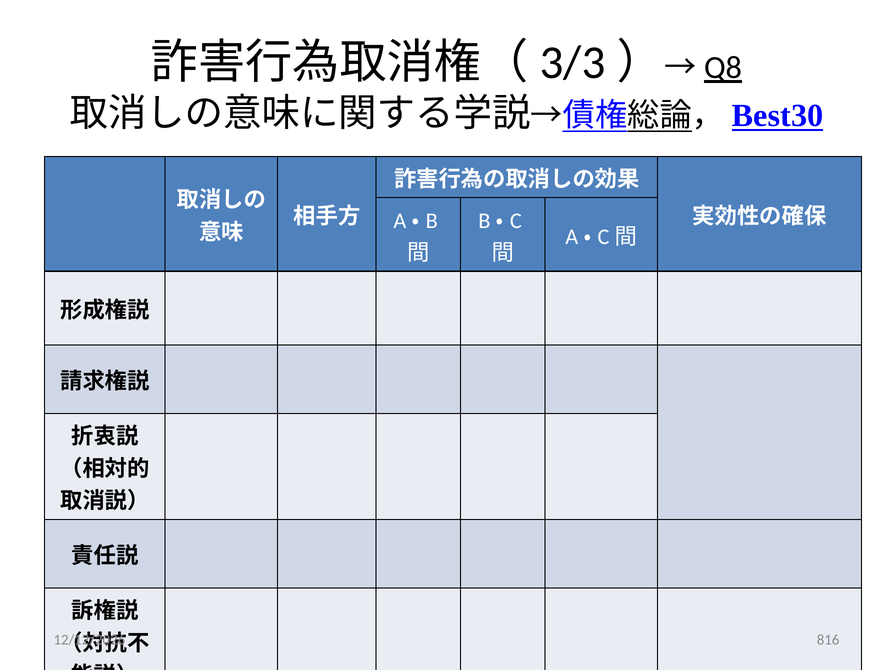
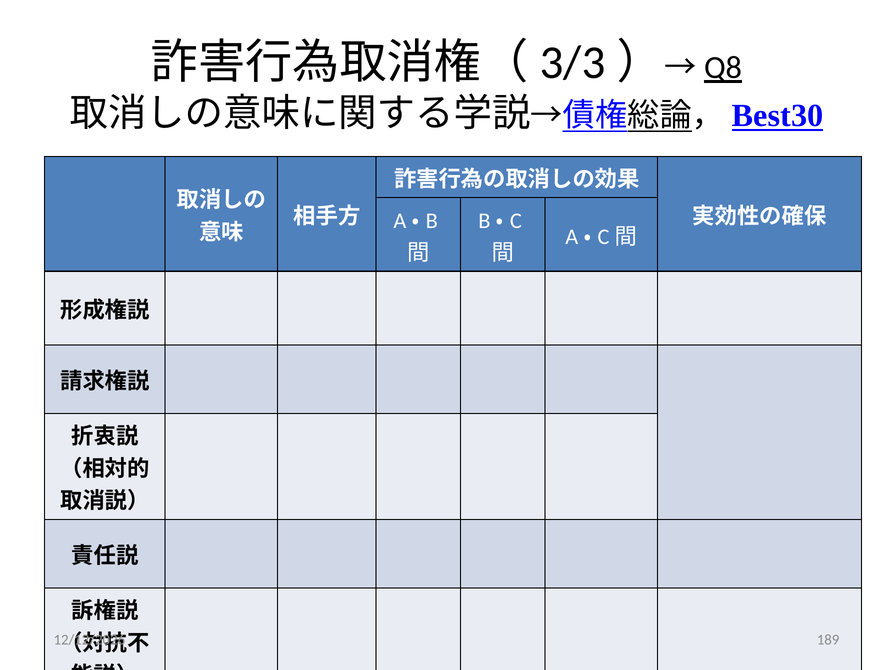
816: 816 -> 189
